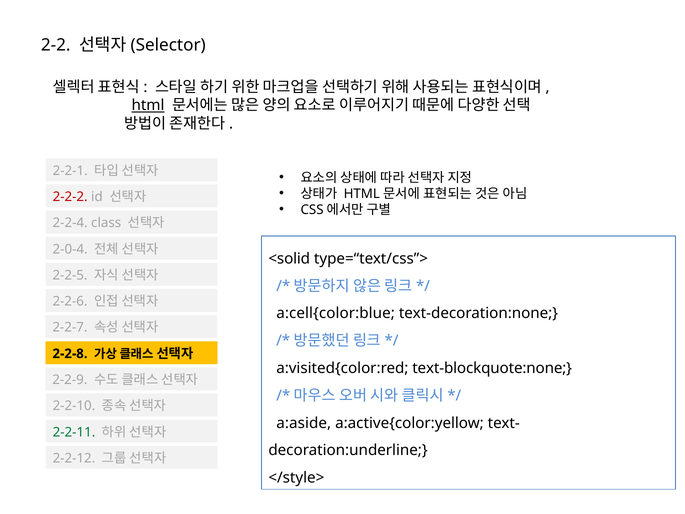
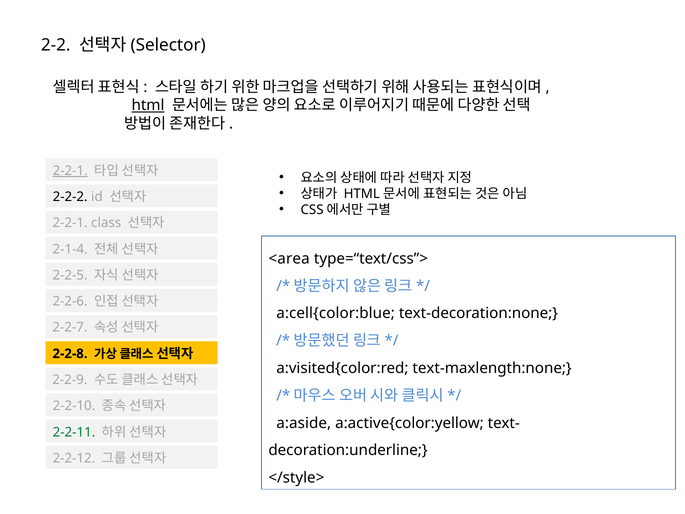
2-2-1 at (70, 171) underline: none -> present
2-2-2 colour: red -> black
2-2-4 at (70, 223): 2-2-4 -> 2-2-1
2-0-4: 2-0-4 -> 2-1-4
<solid: <solid -> <area
text-blockquote:none: text-blockquote:none -> text-maxlength:none
